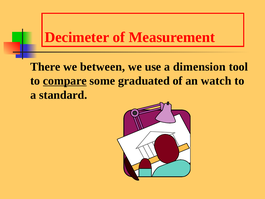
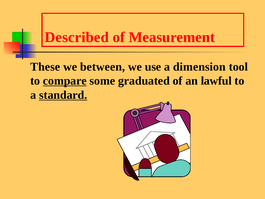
Decimeter: Decimeter -> Described
There: There -> These
watch: watch -> lawful
standard underline: none -> present
